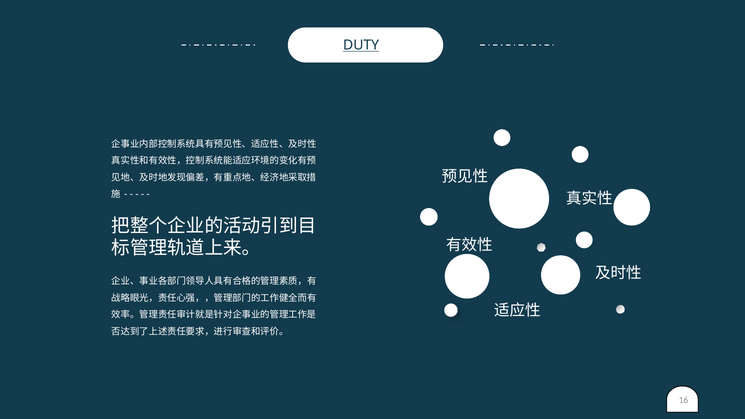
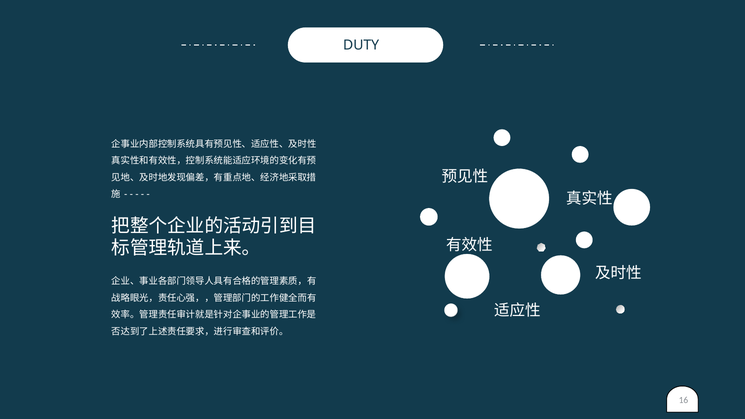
DUTY underline: present -> none
